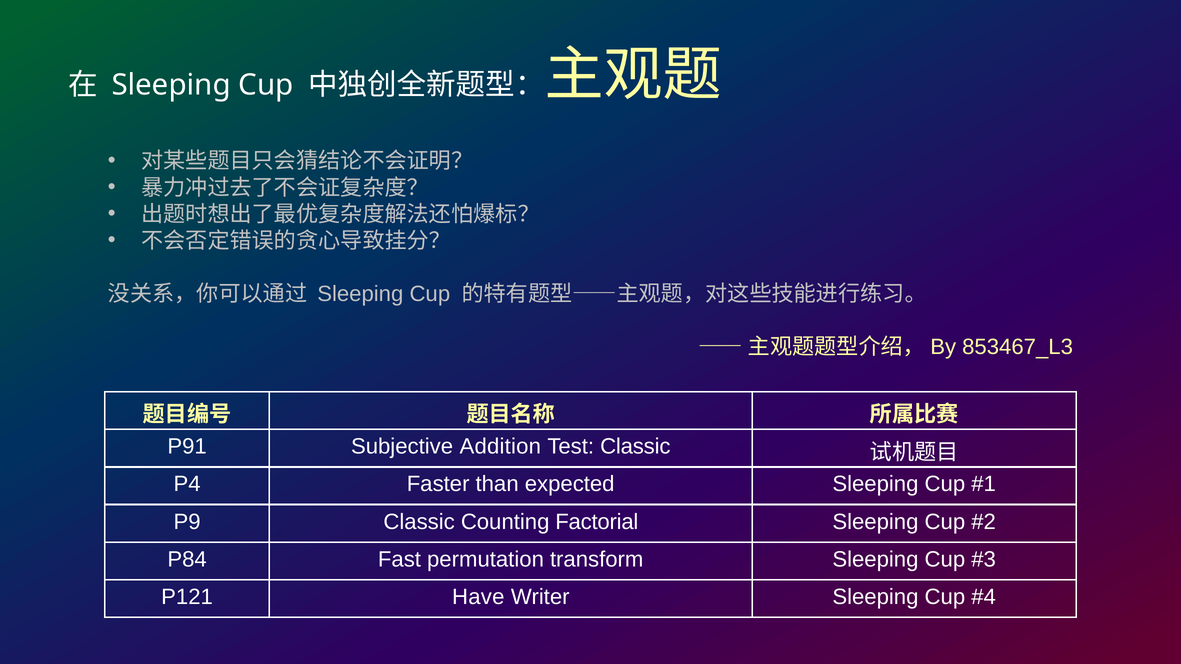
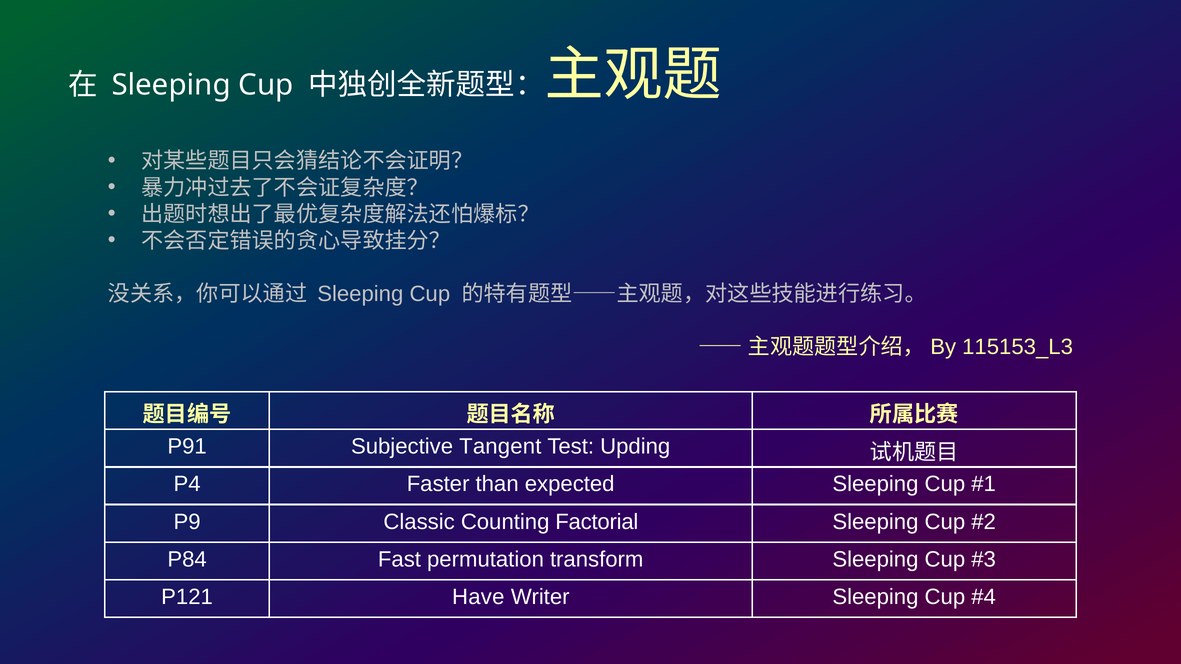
853467_L3: 853467_L3 -> 115153_L3
Addition: Addition -> Tangent
Test Classic: Classic -> Upding
